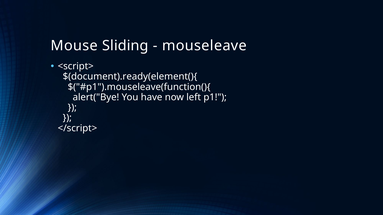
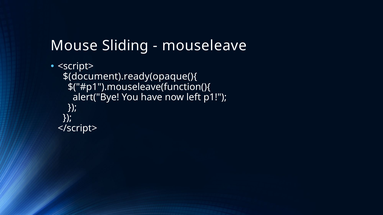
$(document).ready(element(){: $(document).ready(element(){ -> $(document).ready(opaque(){
